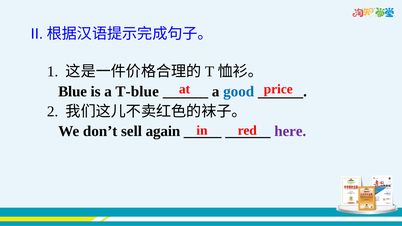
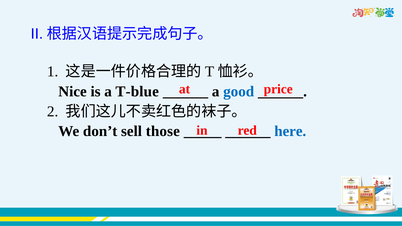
Blue: Blue -> Nice
again: again -> those
here colour: purple -> blue
